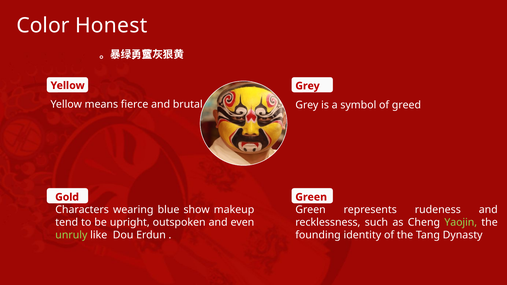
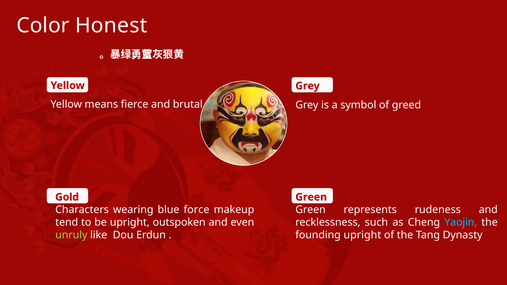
show: show -> force
Yaojin colour: light green -> light blue
founding identity: identity -> upright
